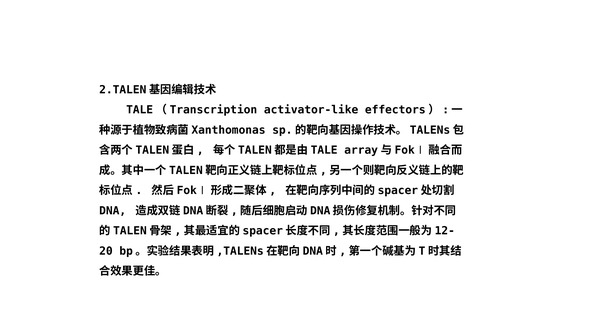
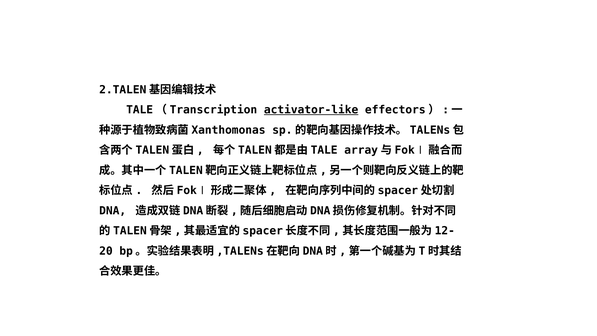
activator-like underline: none -> present
